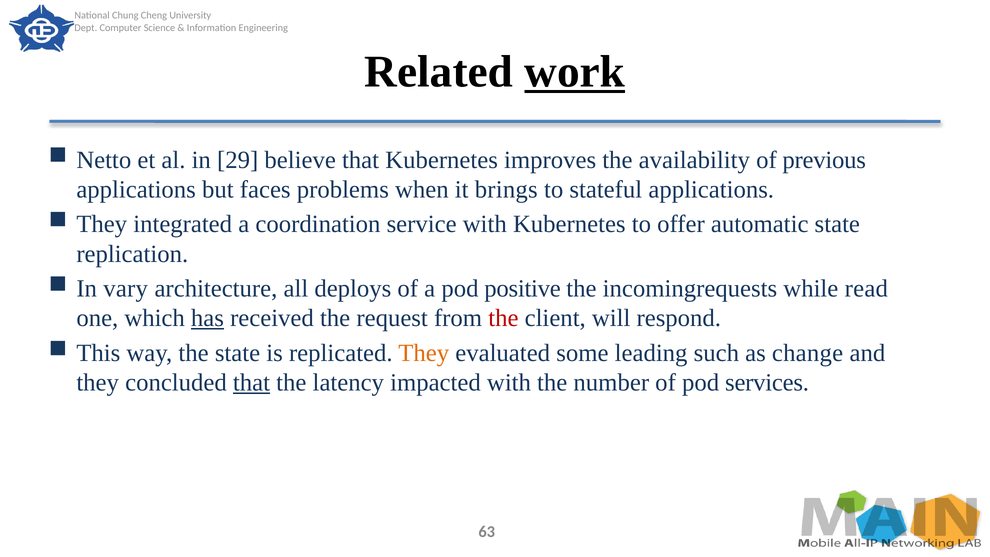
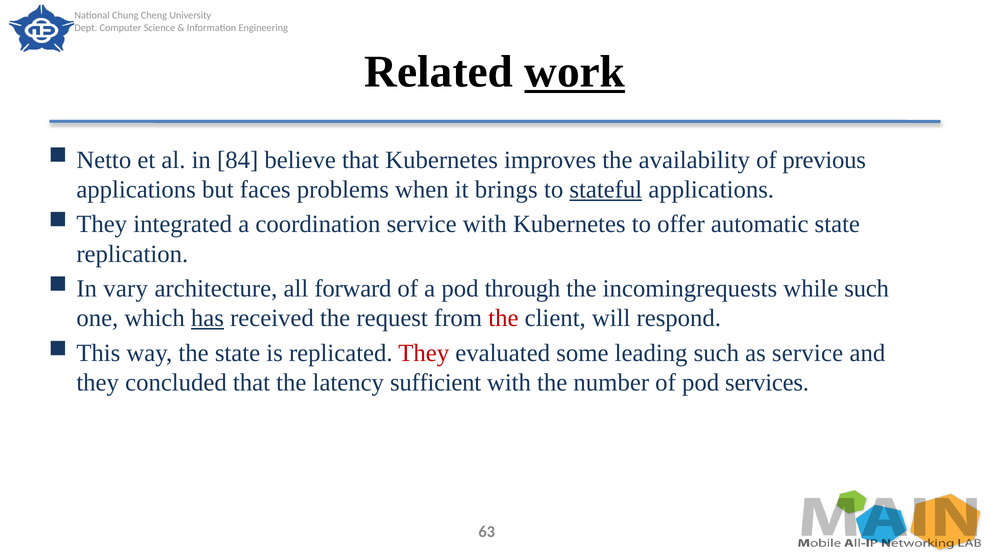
29: 29 -> 84
stateful underline: none -> present
deploys: deploys -> forward
positive: positive -> through
while read: read -> such
They at (424, 353) colour: orange -> red
as change: change -> service
that at (251, 383) underline: present -> none
impacted: impacted -> sufficient
